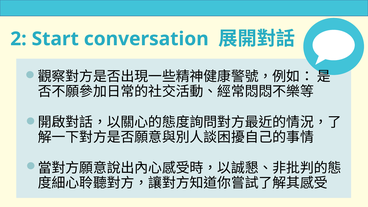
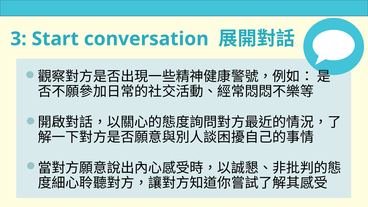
2: 2 -> 3
